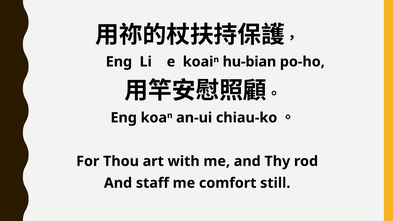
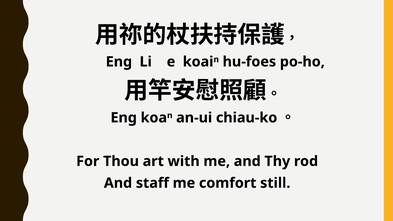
hu-bian: hu-bian -> hu-foes
